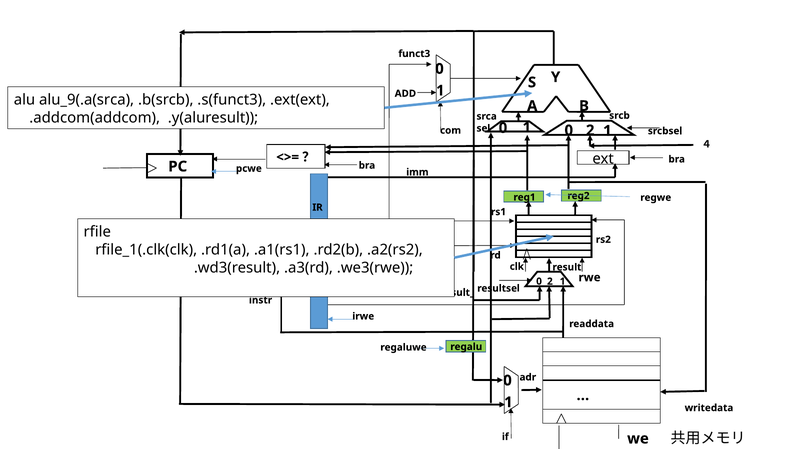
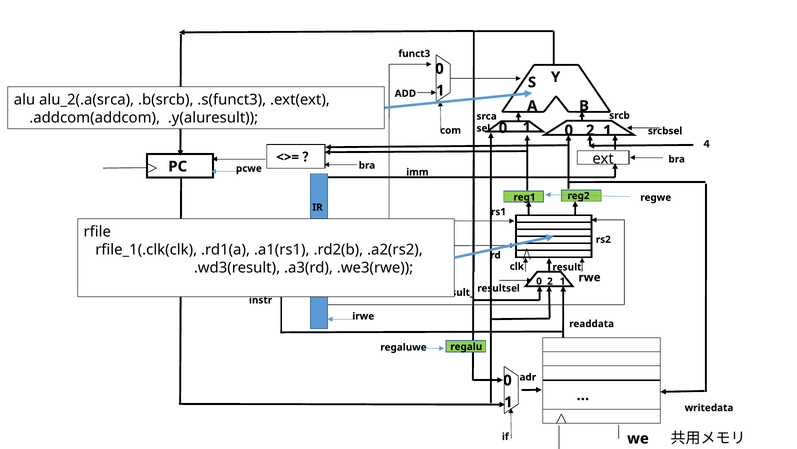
alu_9(.a(srca: alu_9(.a(srca -> alu_2(.a(srca
